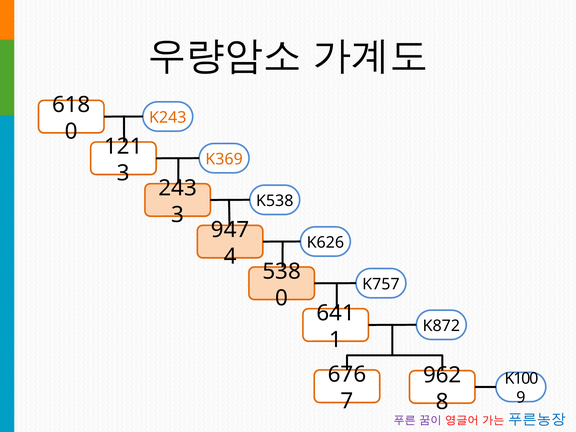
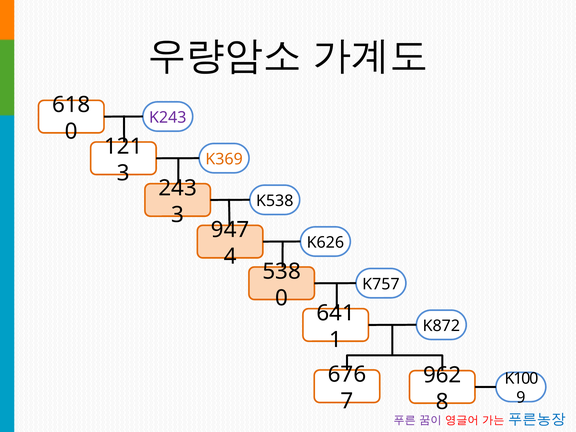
K243 colour: orange -> purple
